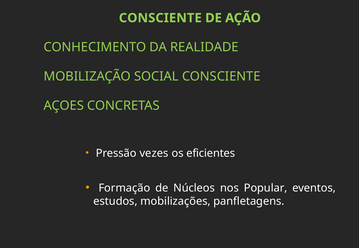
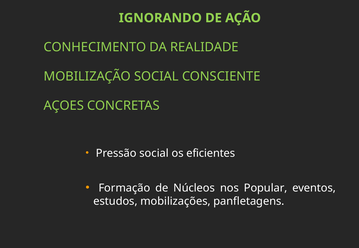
CONSCIENTE at (160, 18): CONSCIENTE -> IGNORANDO
Pressão vezes: vezes -> social
